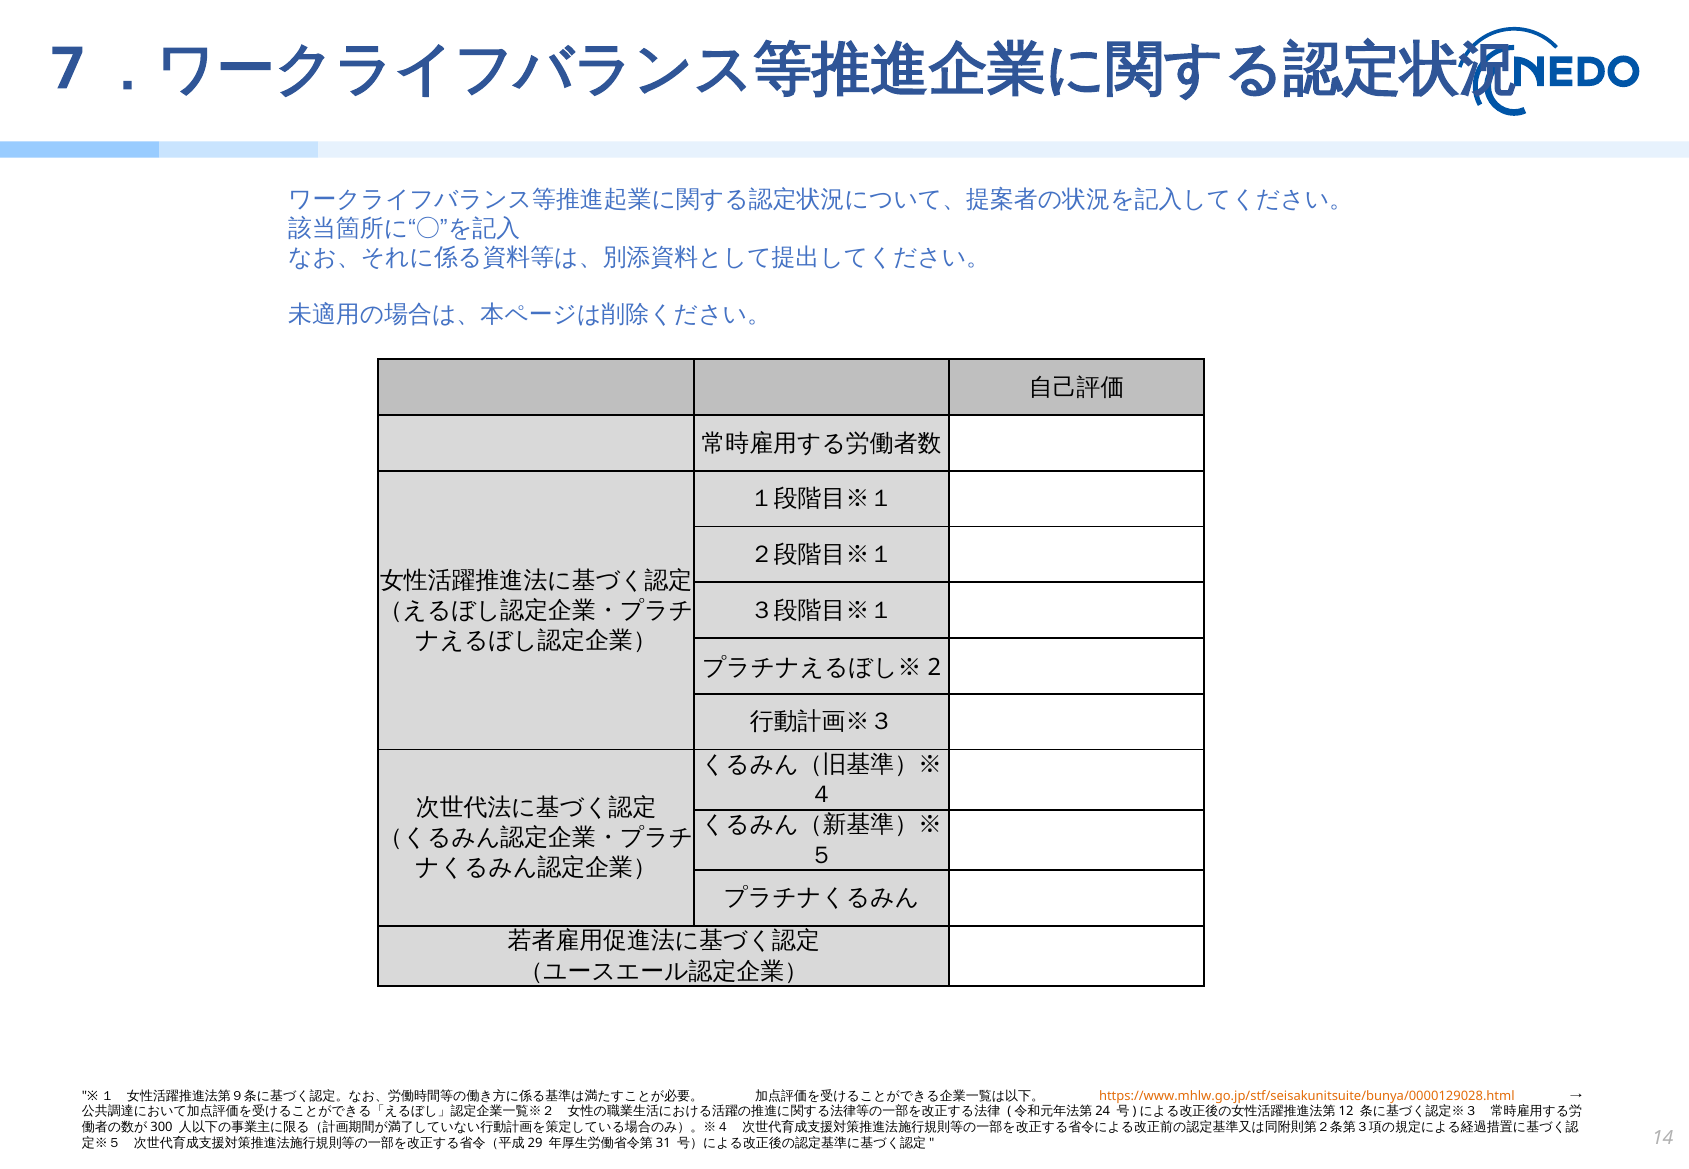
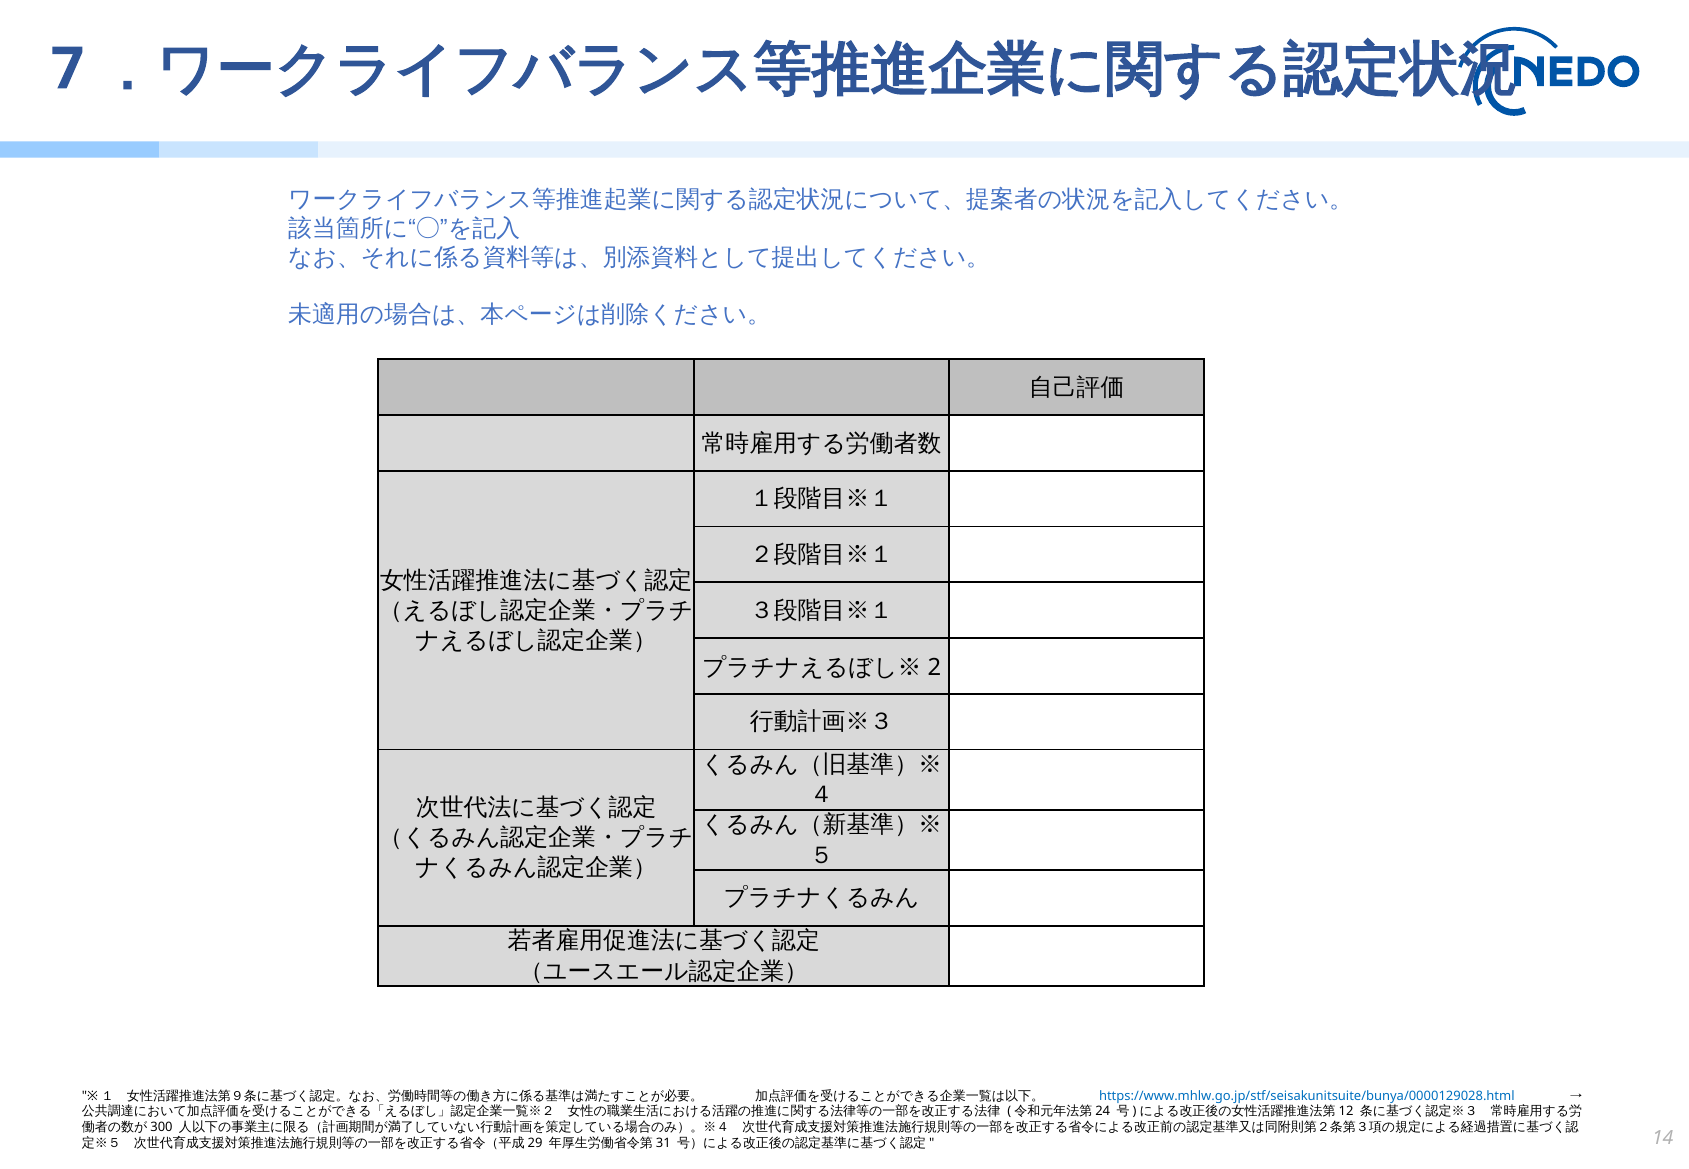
https://www.mhlw.go.jp/stf/seisakunitsuite/bunya/0000129028.html colour: orange -> blue
